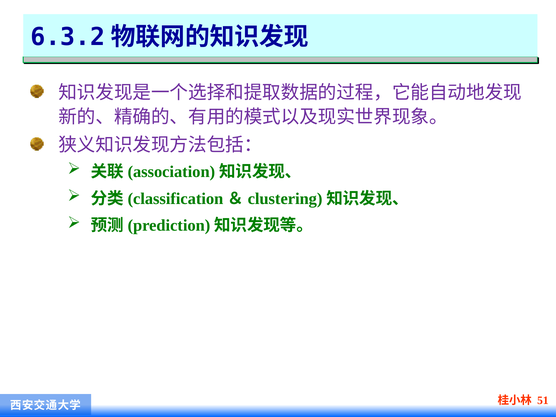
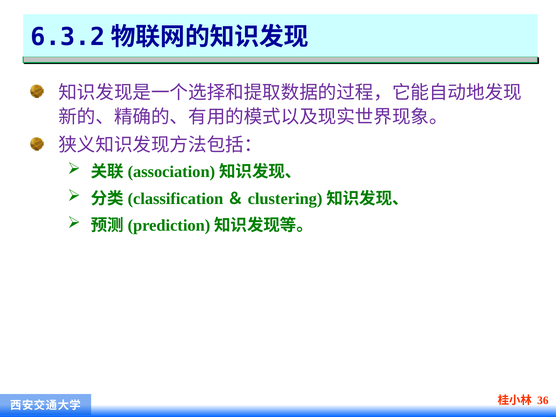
51: 51 -> 36
